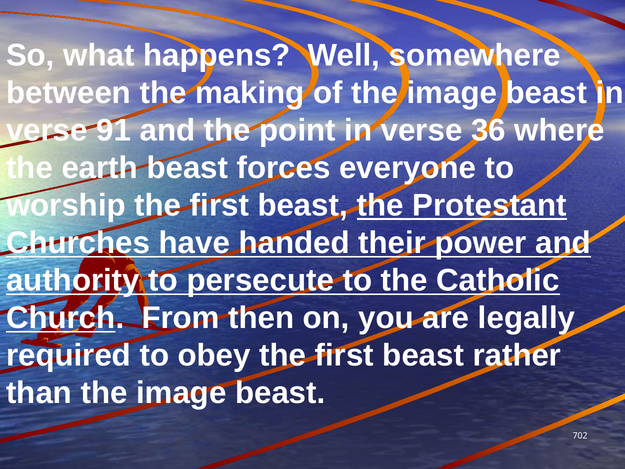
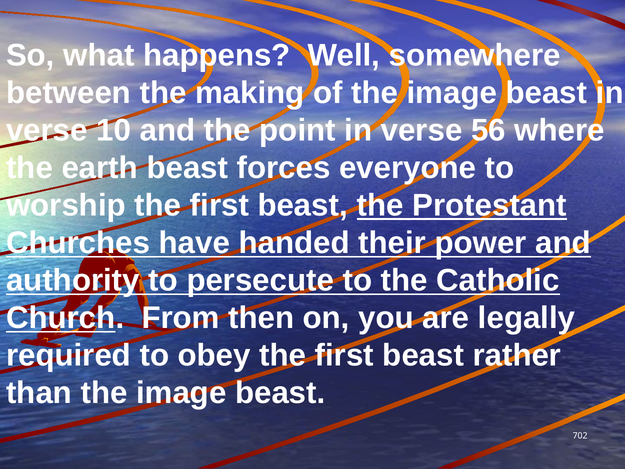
91: 91 -> 10
36: 36 -> 56
